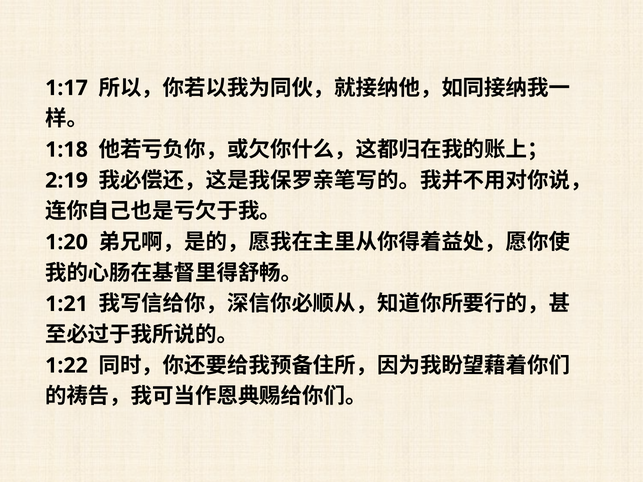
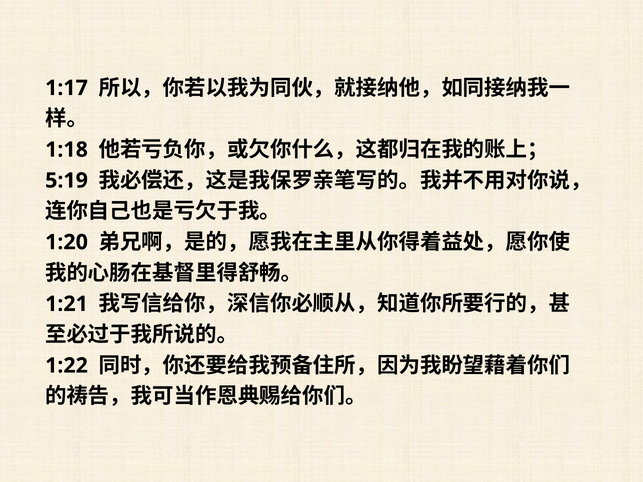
2:19: 2:19 -> 5:19
